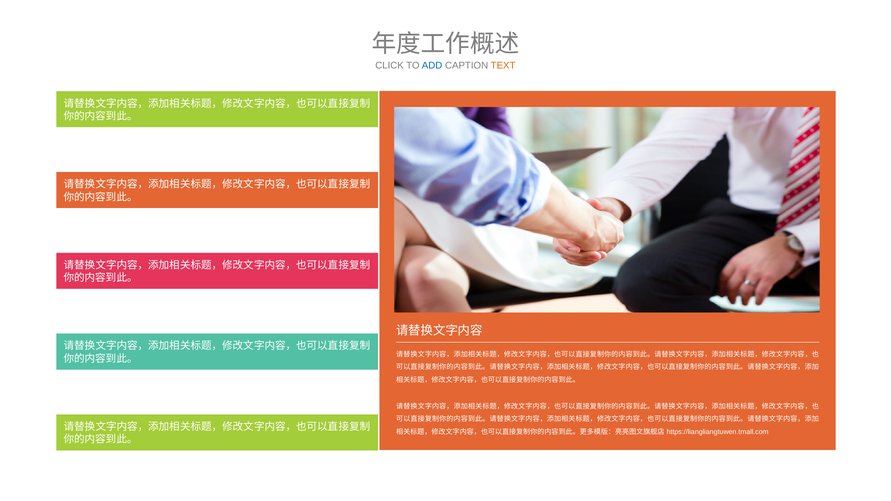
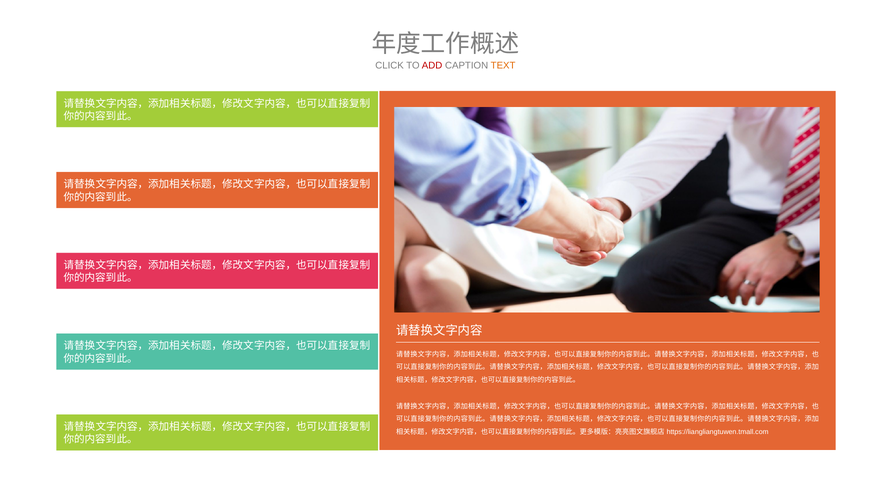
ADD colour: blue -> red
